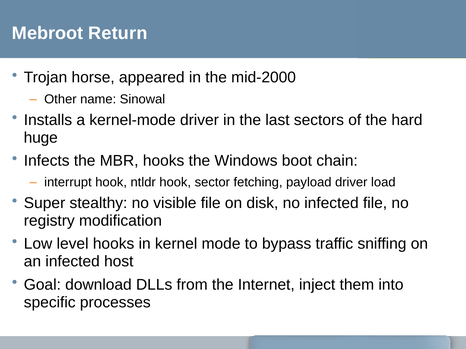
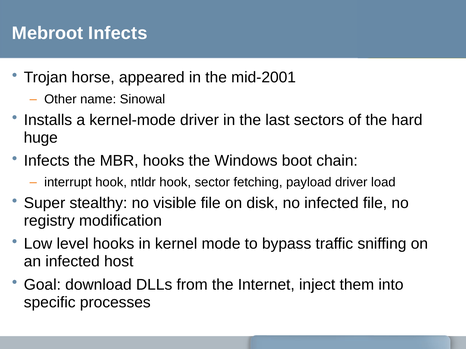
Mebroot Return: Return -> Infects
mid-2000: mid-2000 -> mid-2001
